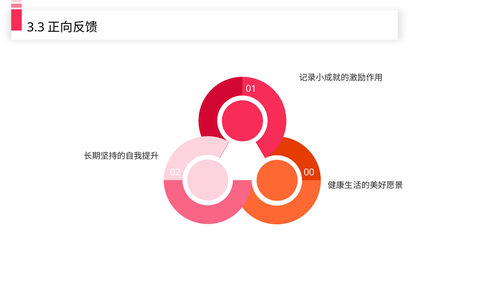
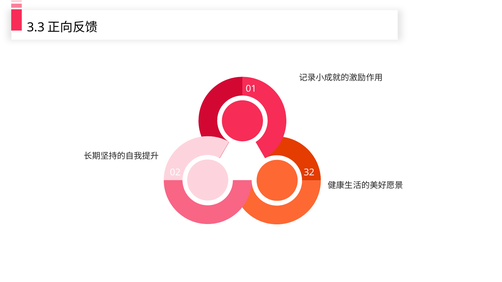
00: 00 -> 32
